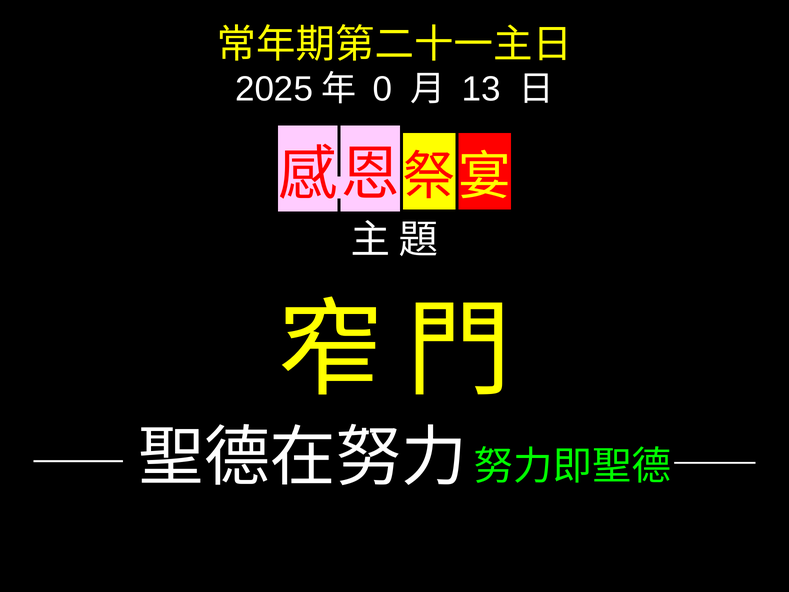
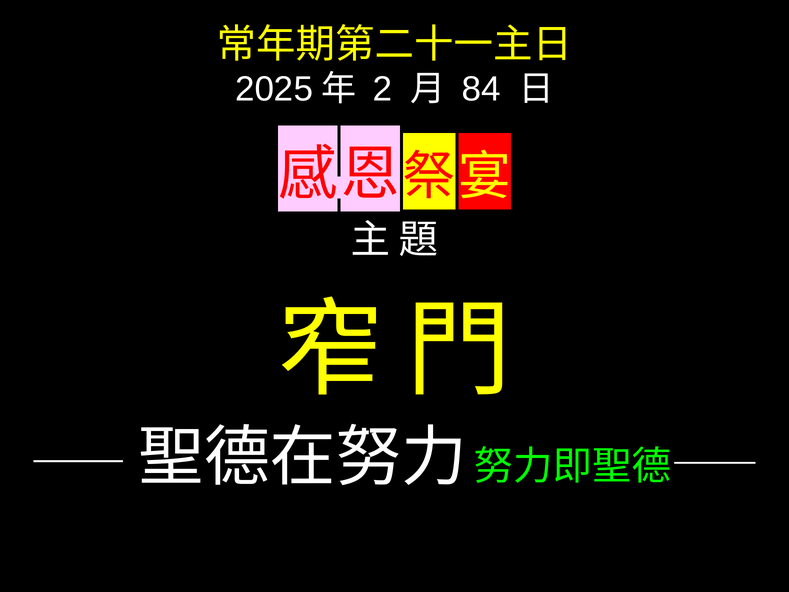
0: 0 -> 2
13: 13 -> 84
